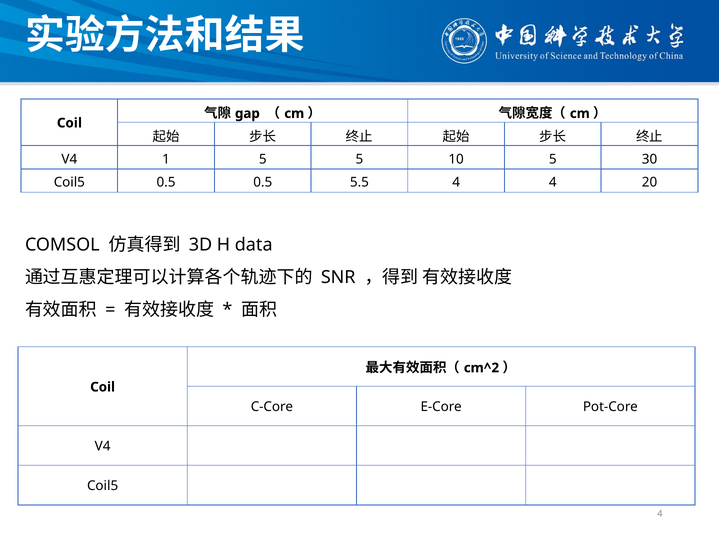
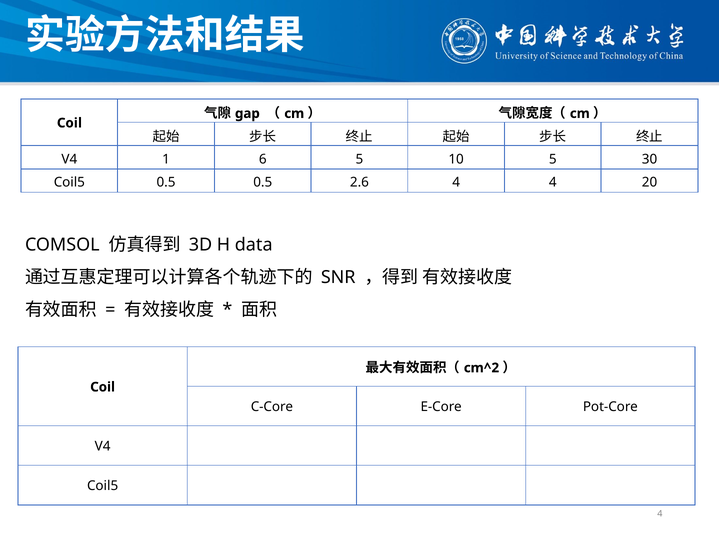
1 5: 5 -> 6
5.5: 5.5 -> 2.6
